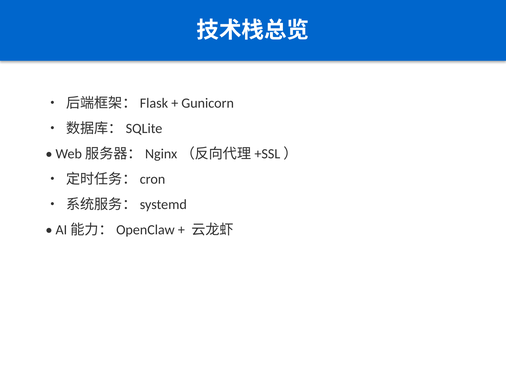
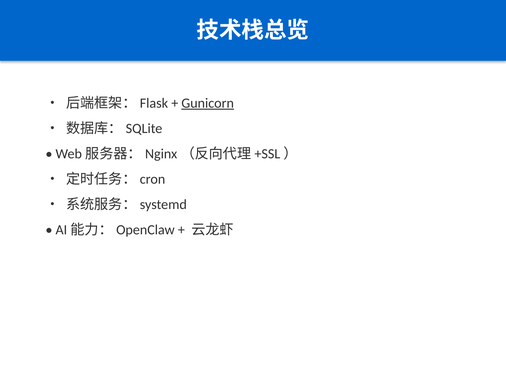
Gunicorn underline: none -> present
